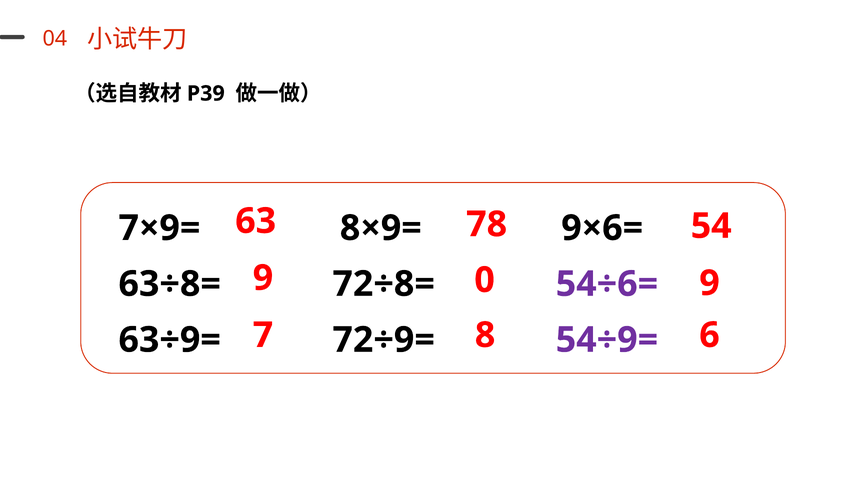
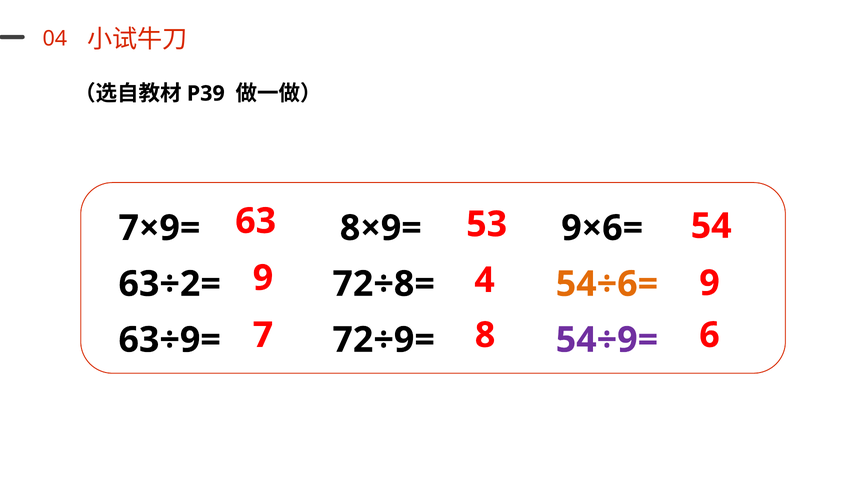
78: 78 -> 53
0: 0 -> 4
63÷8=: 63÷8= -> 63÷2=
54÷6= colour: purple -> orange
